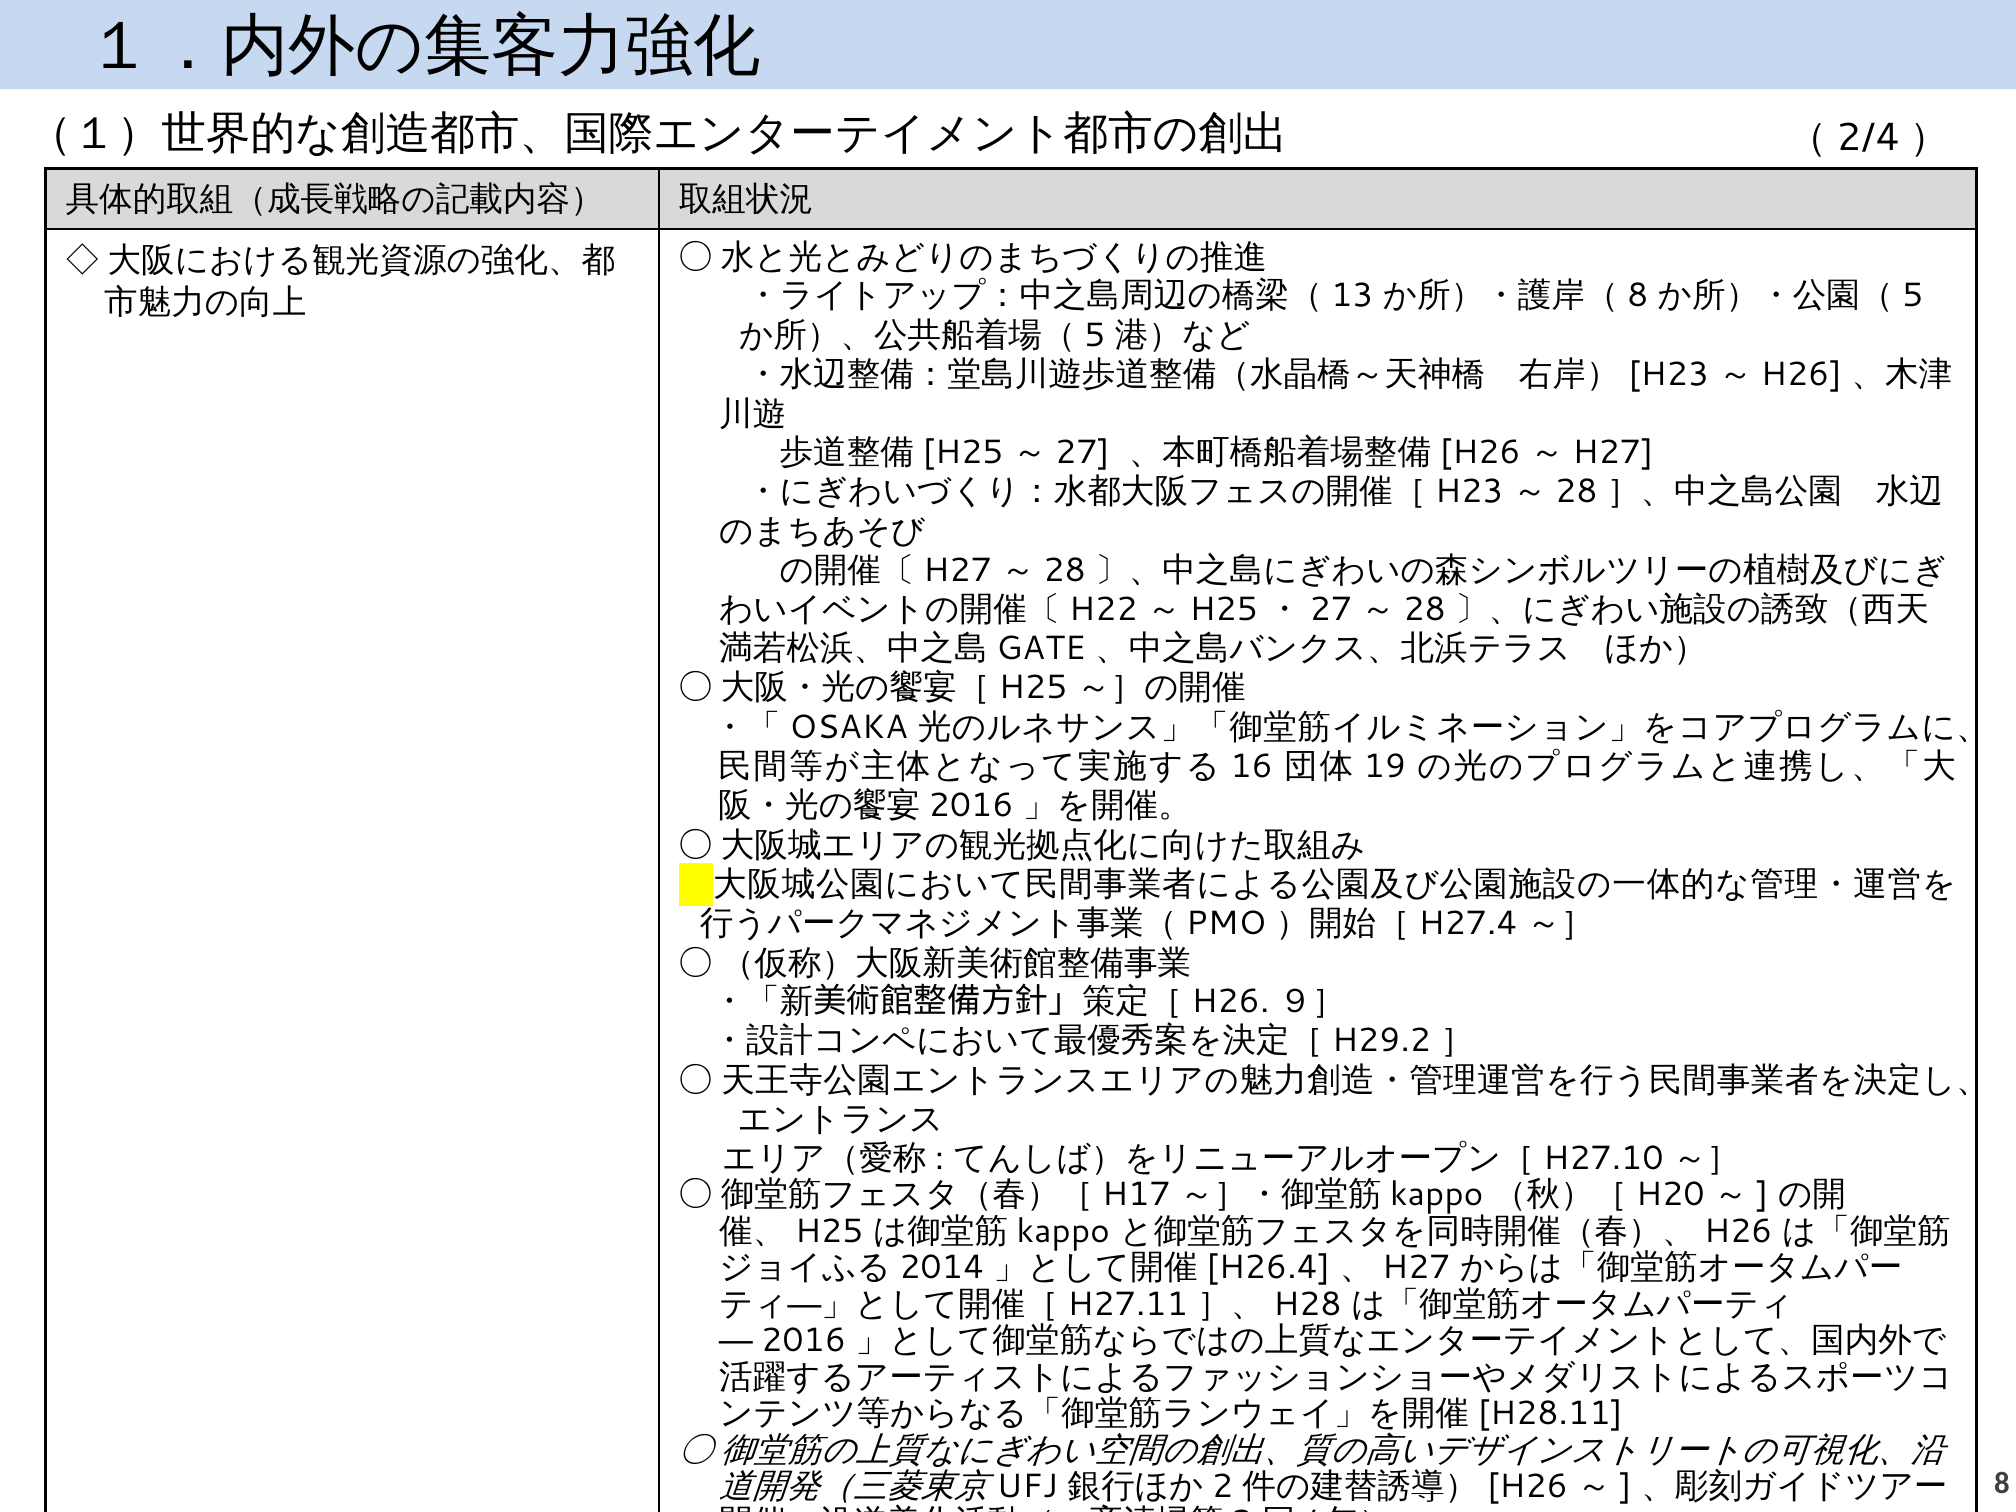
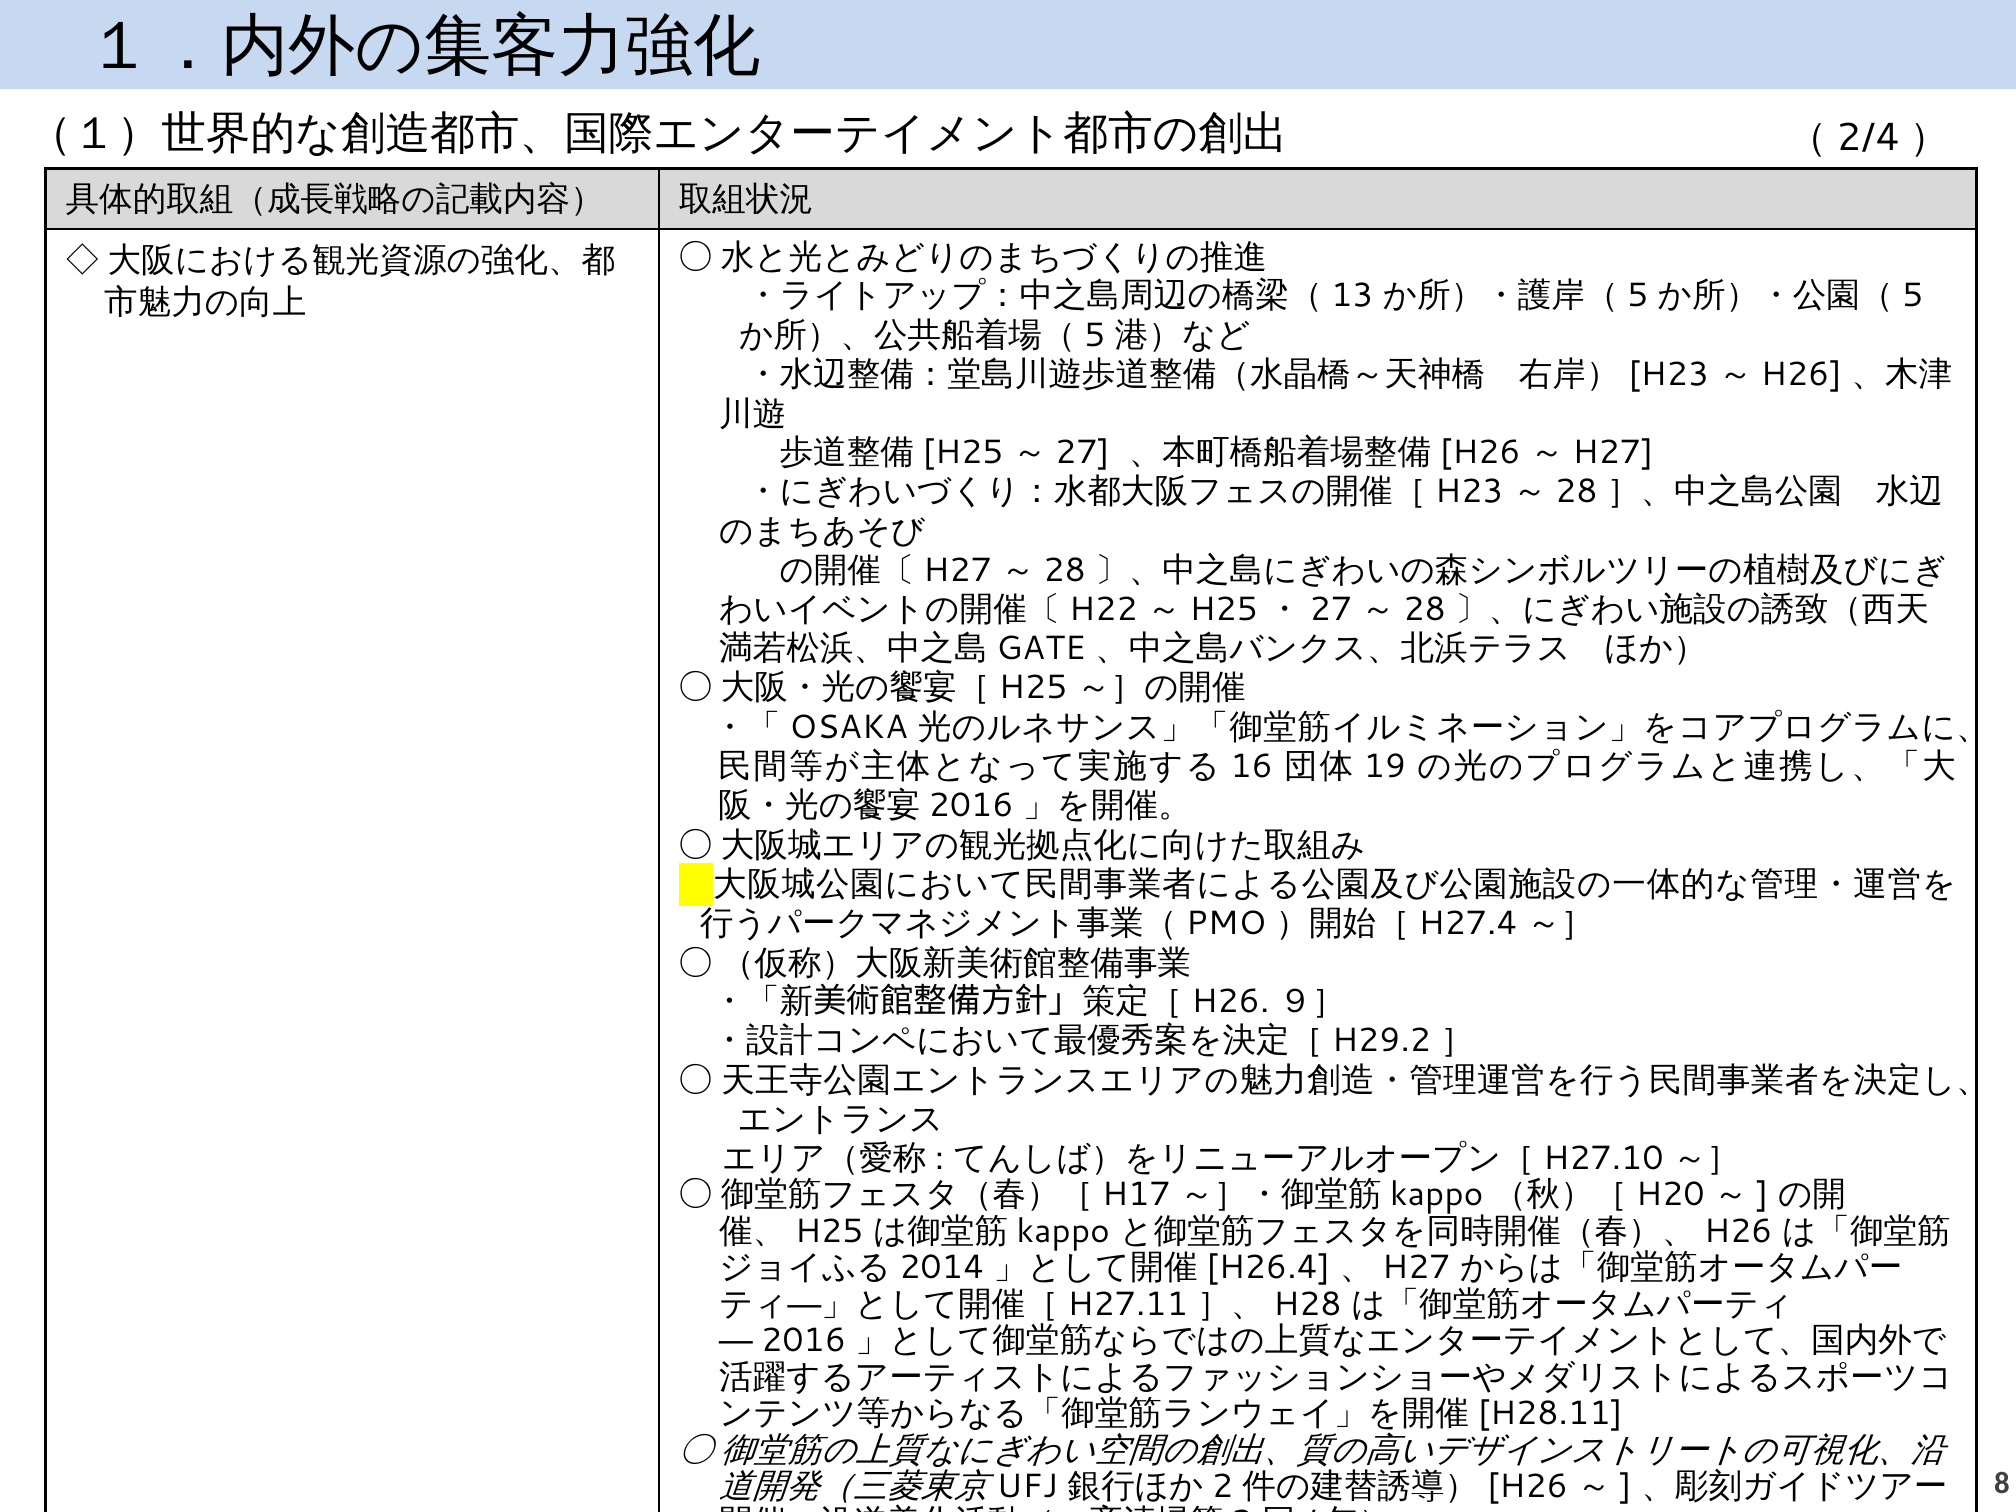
8 at (1638, 296): 8 -> 5
